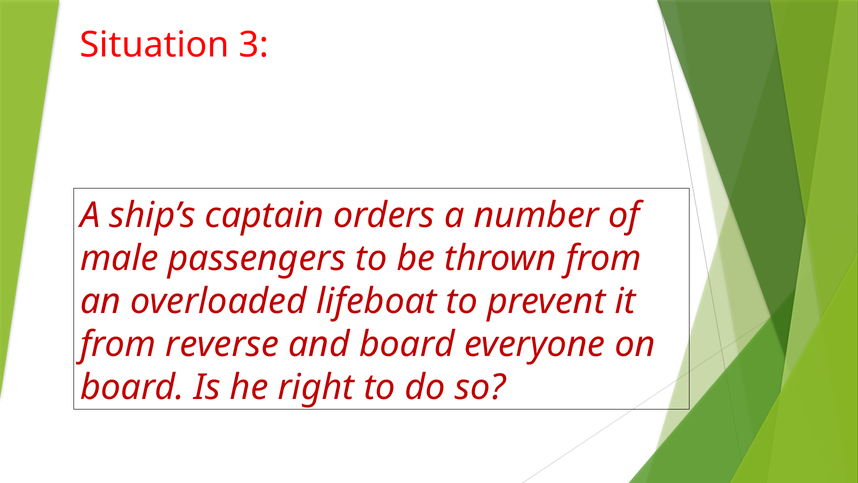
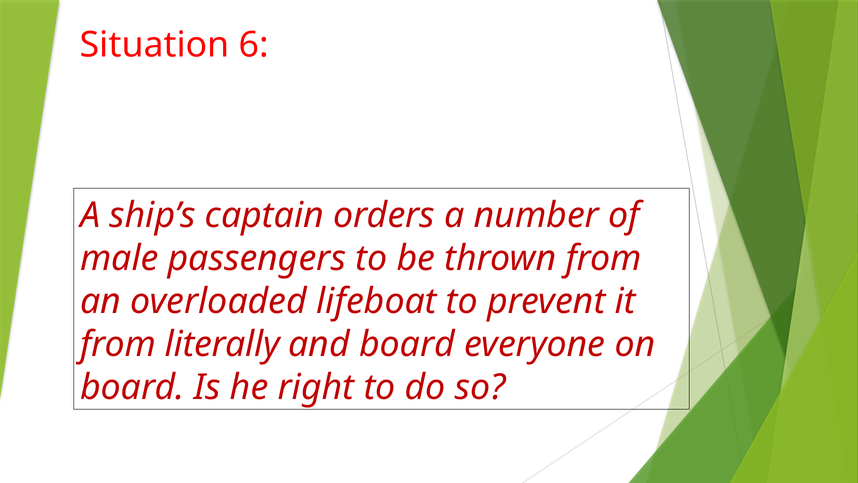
3: 3 -> 6
reverse: reverse -> literally
